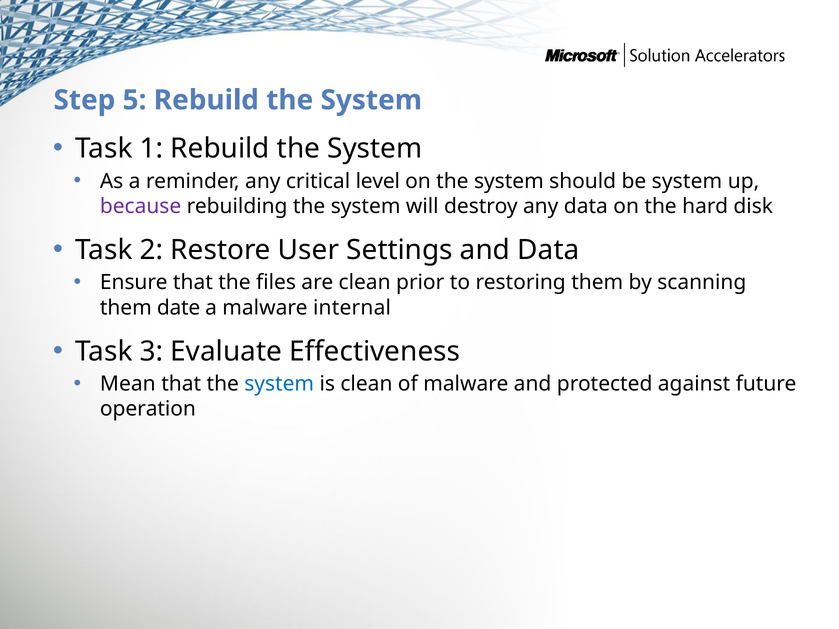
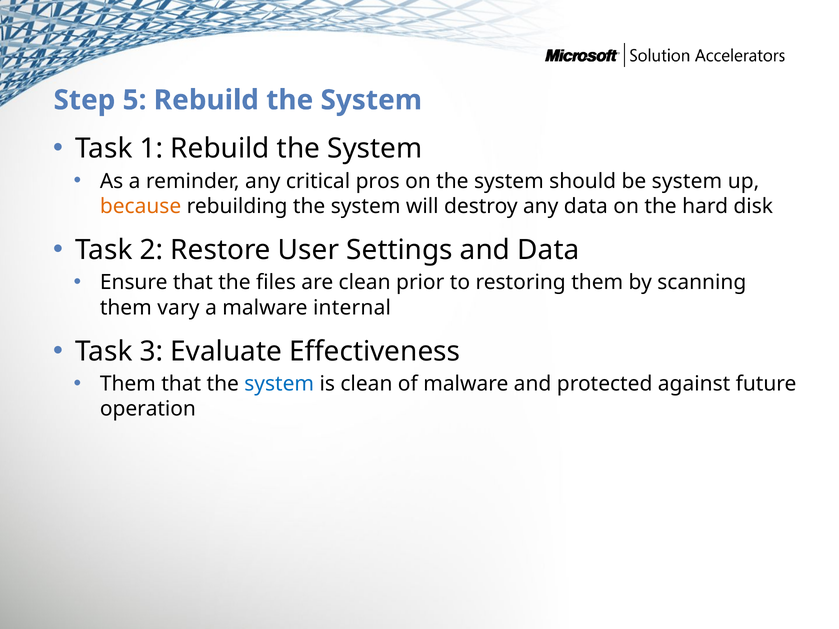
level: level -> pros
because colour: purple -> orange
date: date -> vary
Mean at (128, 384): Mean -> Them
